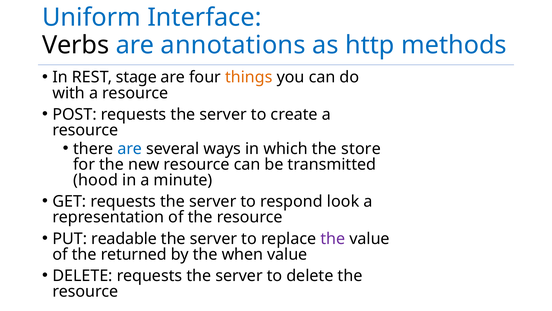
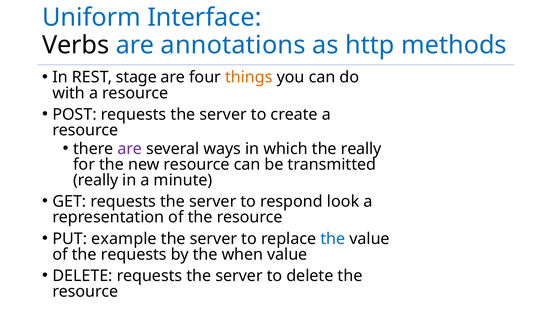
are at (130, 148) colour: blue -> purple
the store: store -> really
hood at (96, 180): hood -> really
readable: readable -> example
the at (333, 238) colour: purple -> blue
the returned: returned -> requests
